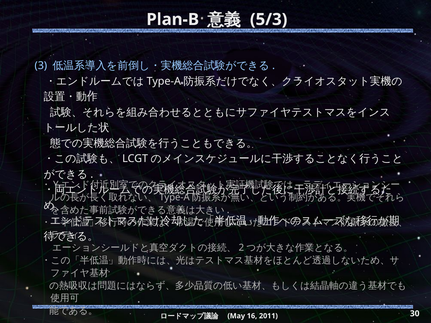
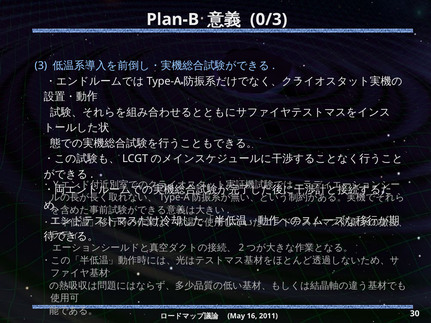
5/3: 5/3 -> 0/3
